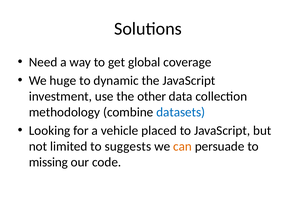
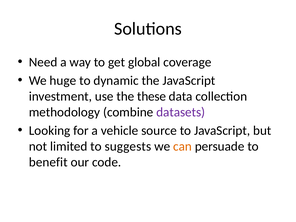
other: other -> these
datasets colour: blue -> purple
placed: placed -> source
missing: missing -> benefit
